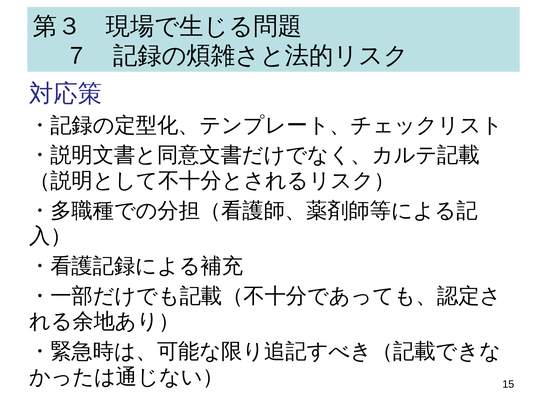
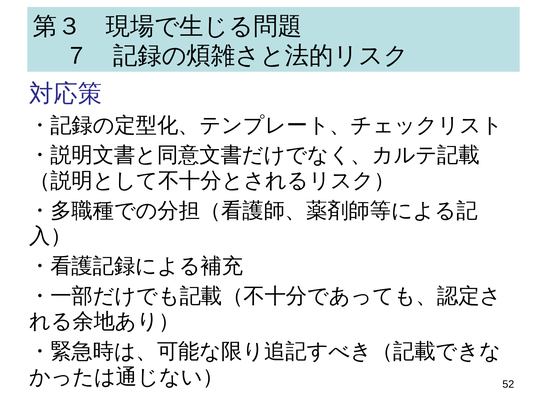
15: 15 -> 52
